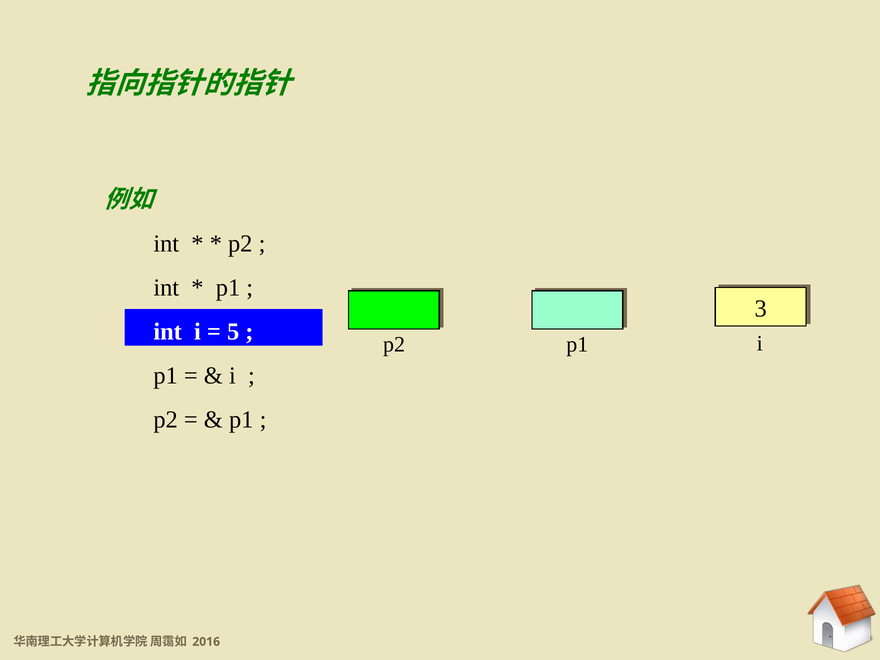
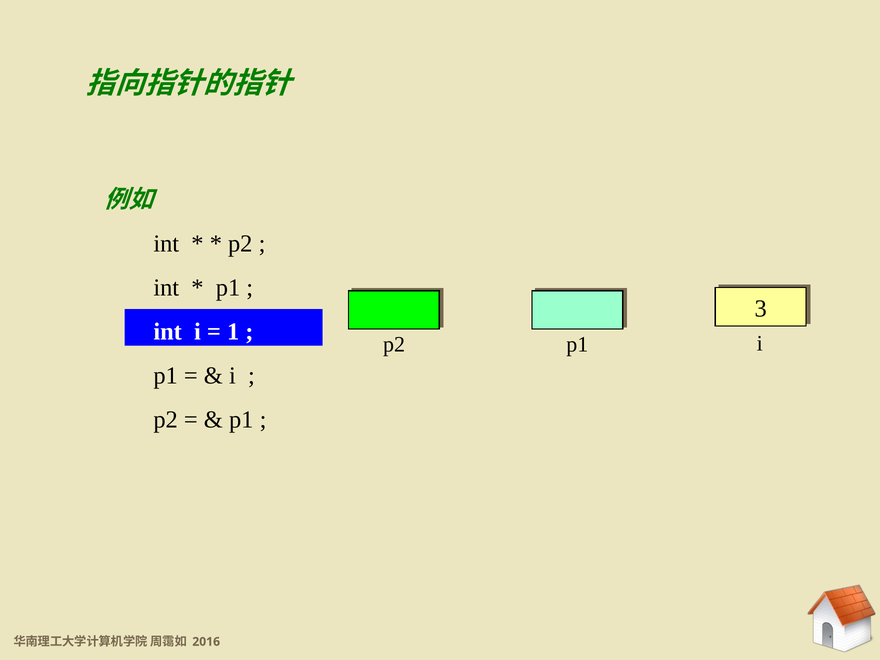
5: 5 -> 1
